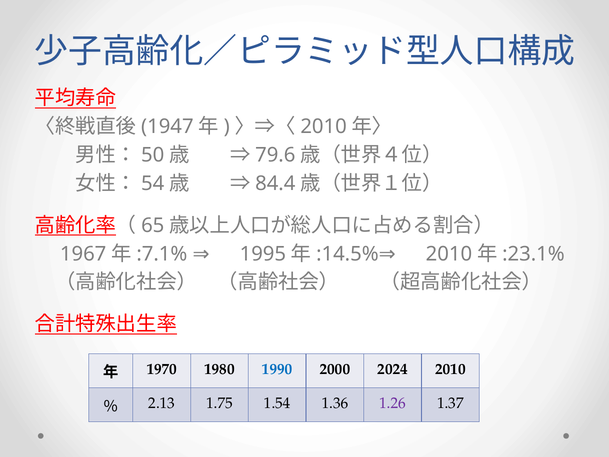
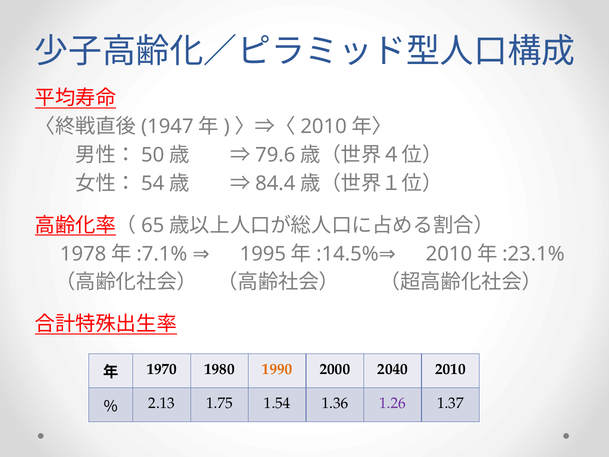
1967: 1967 -> 1978
1990 colour: blue -> orange
2024: 2024 -> 2040
